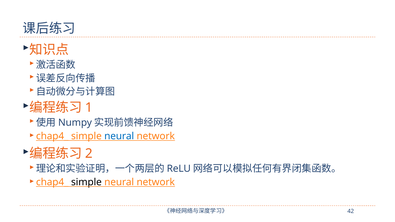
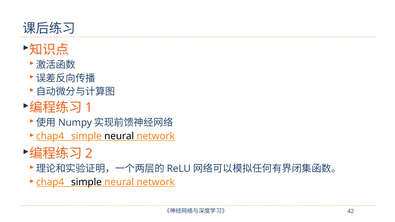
neural at (119, 136) colour: blue -> black
